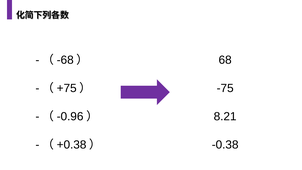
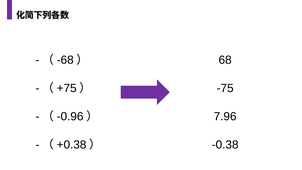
8.21: 8.21 -> 7.96
